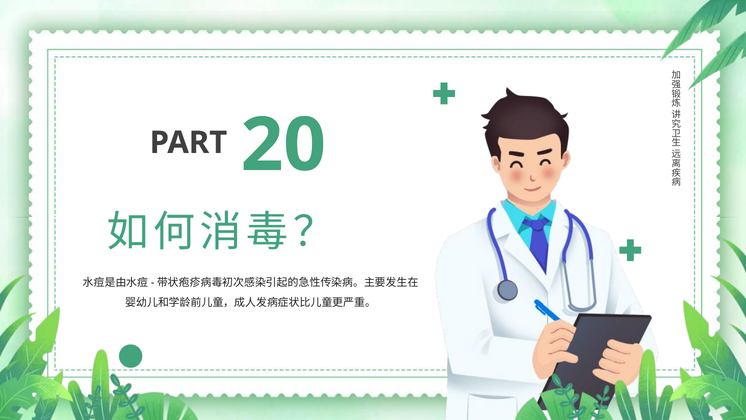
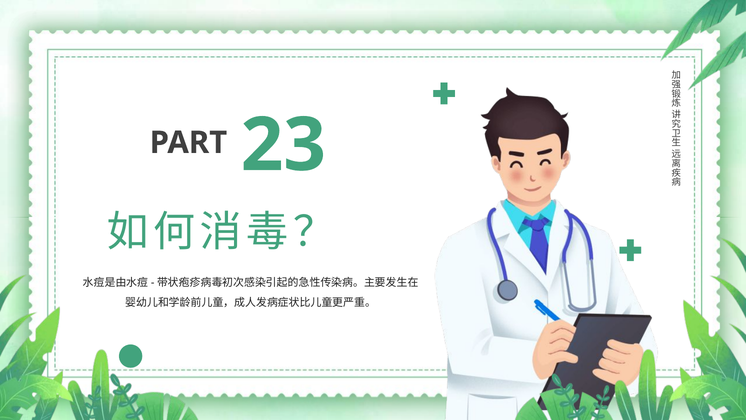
20: 20 -> 23
